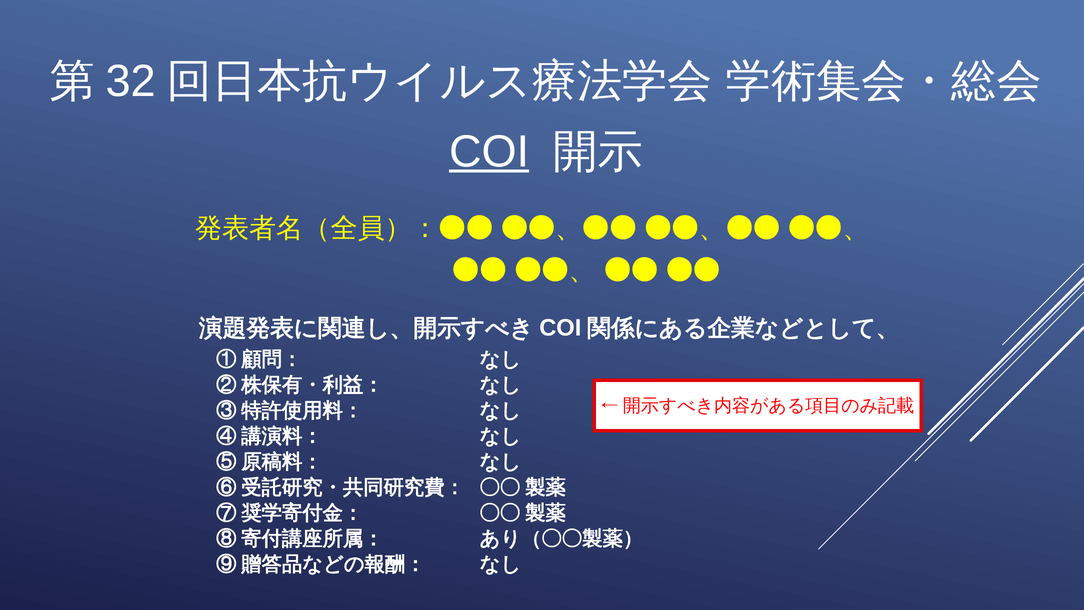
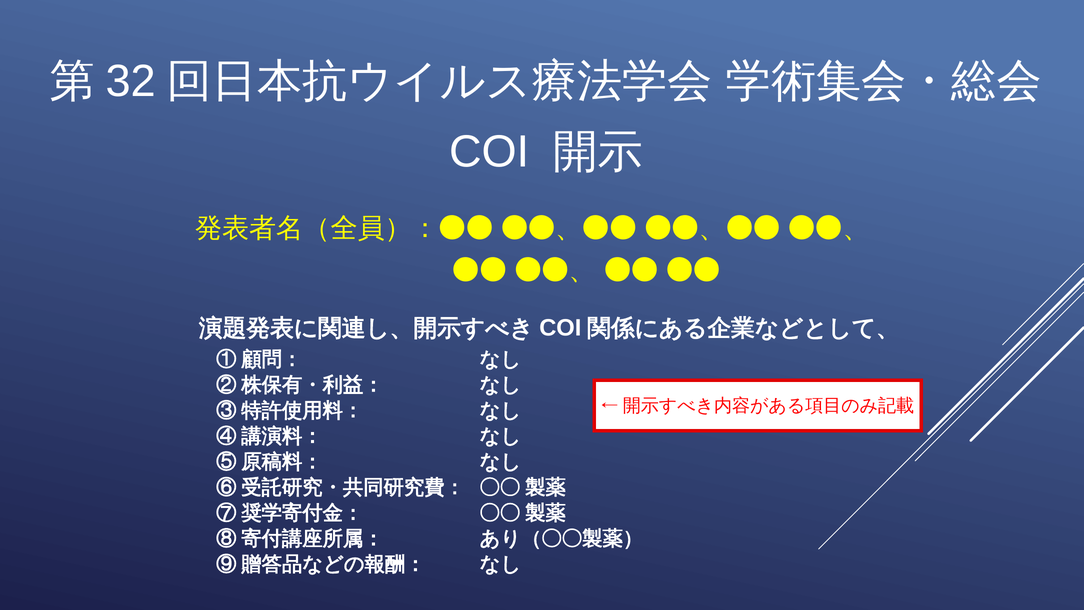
COI underline: present -> none
